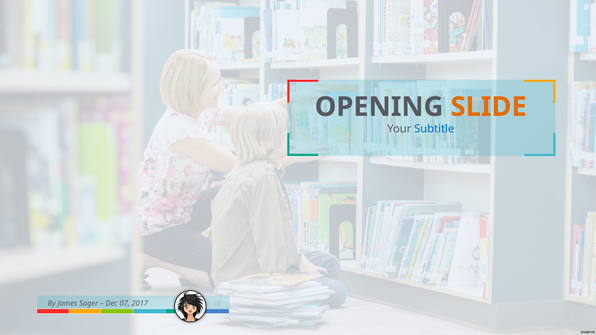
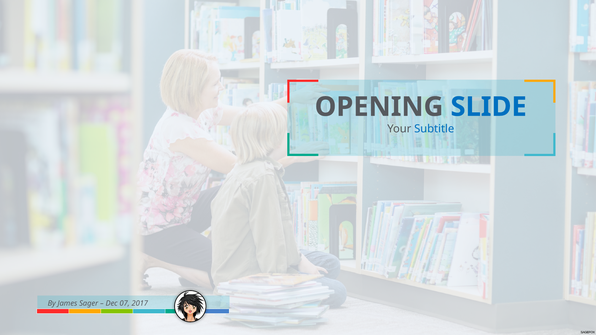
SLIDE colour: orange -> blue
